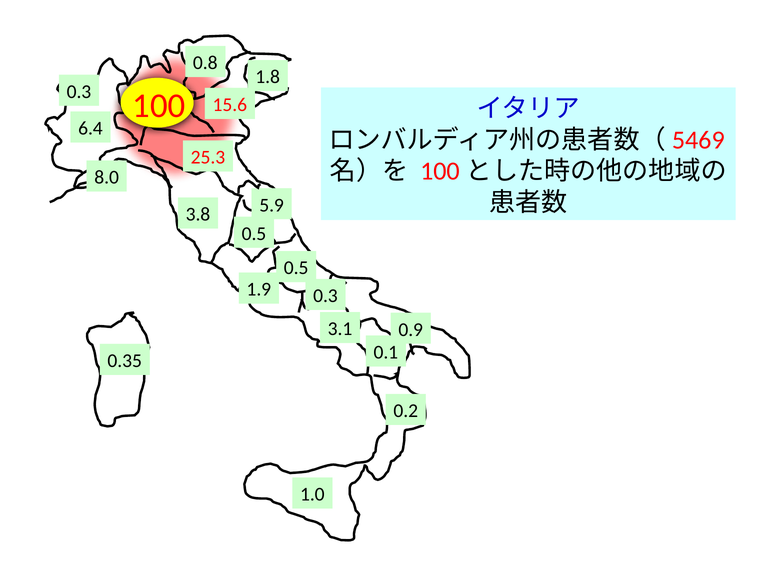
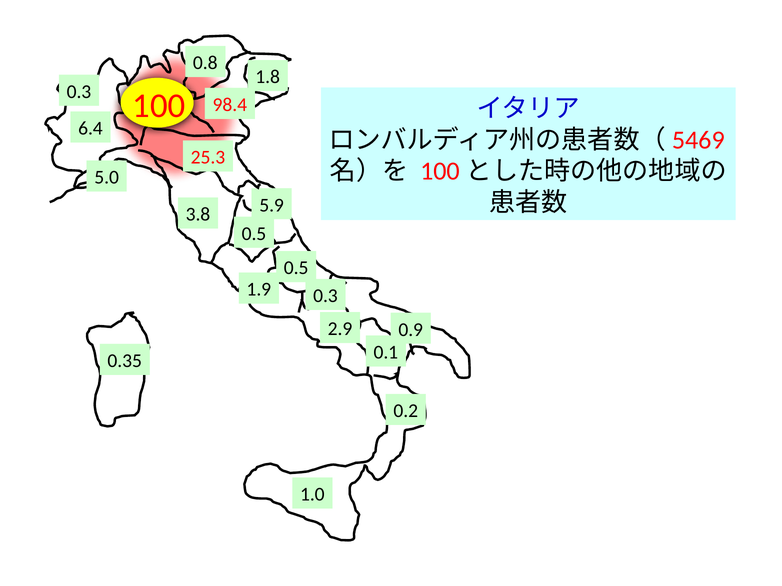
15.6: 15.6 -> 98.4
8.0: 8.0 -> 5.0
3.1: 3.1 -> 2.9
